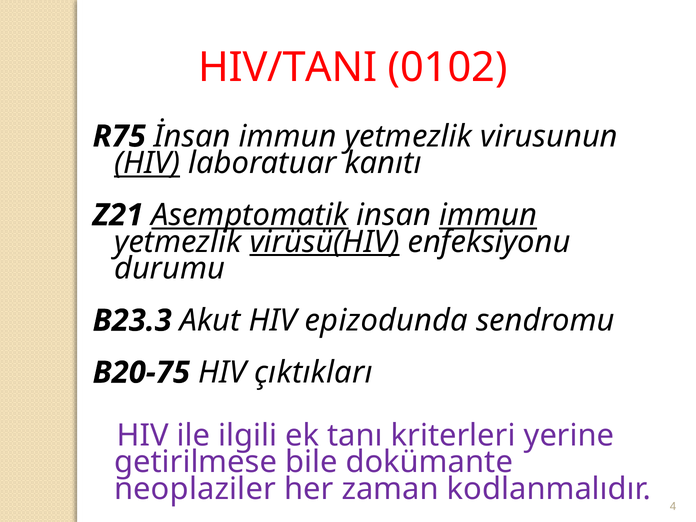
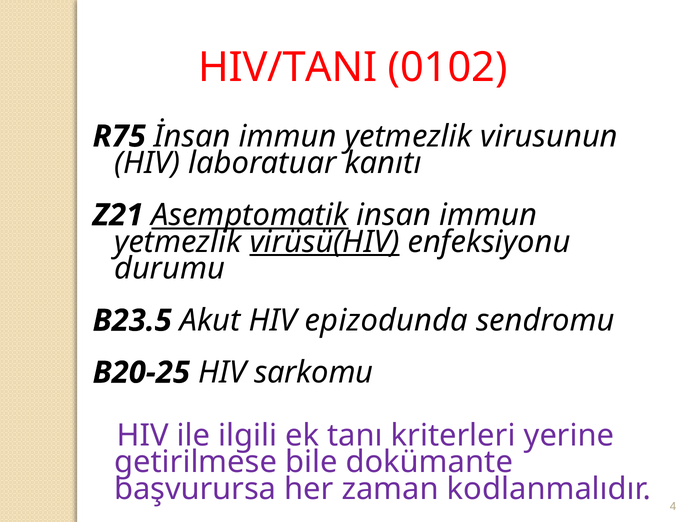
HIV at (147, 163) underline: present -> none
immun at (488, 215) underline: present -> none
B23.3: B23.3 -> B23.5
B20-75: B20-75 -> B20-25
çıktıkları: çıktıkları -> sarkomu
neoplaziler: neoplaziler -> başvurursa
